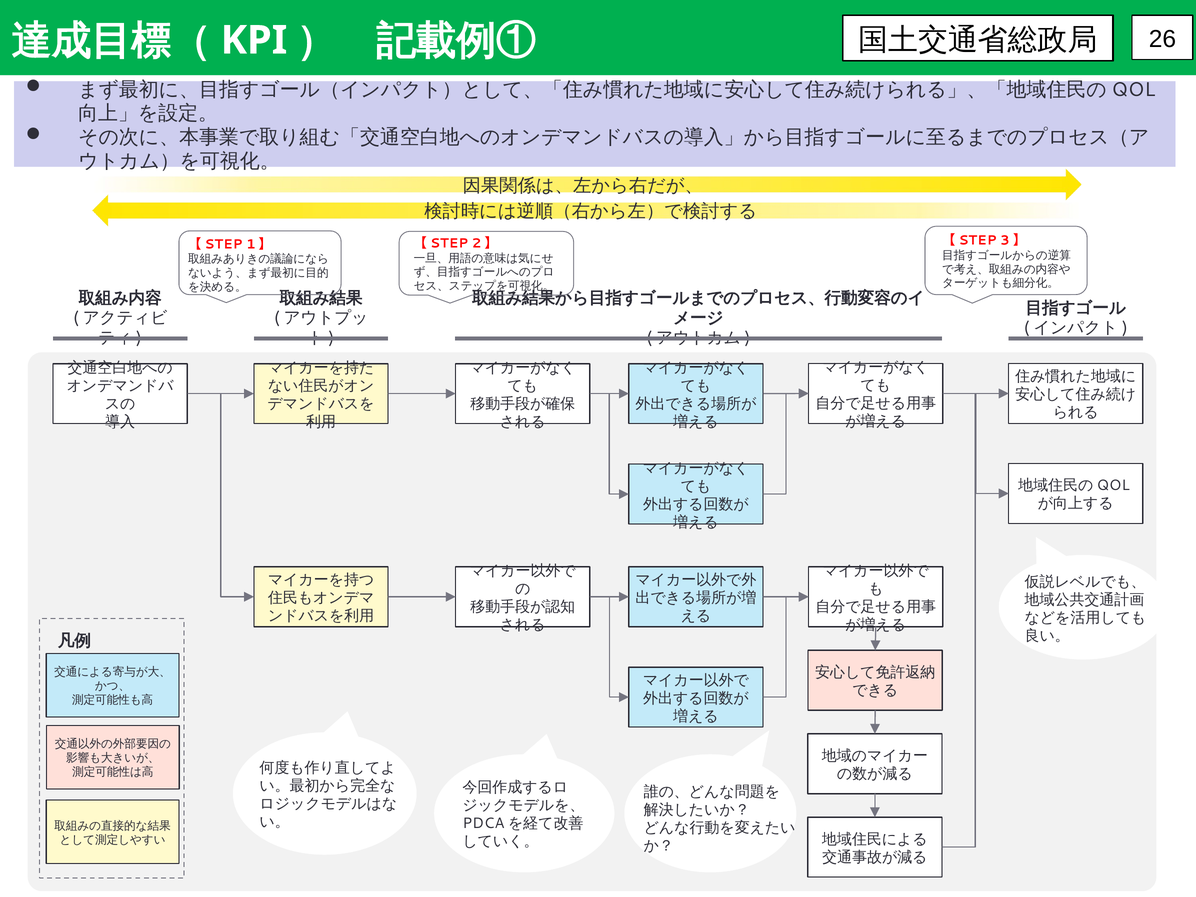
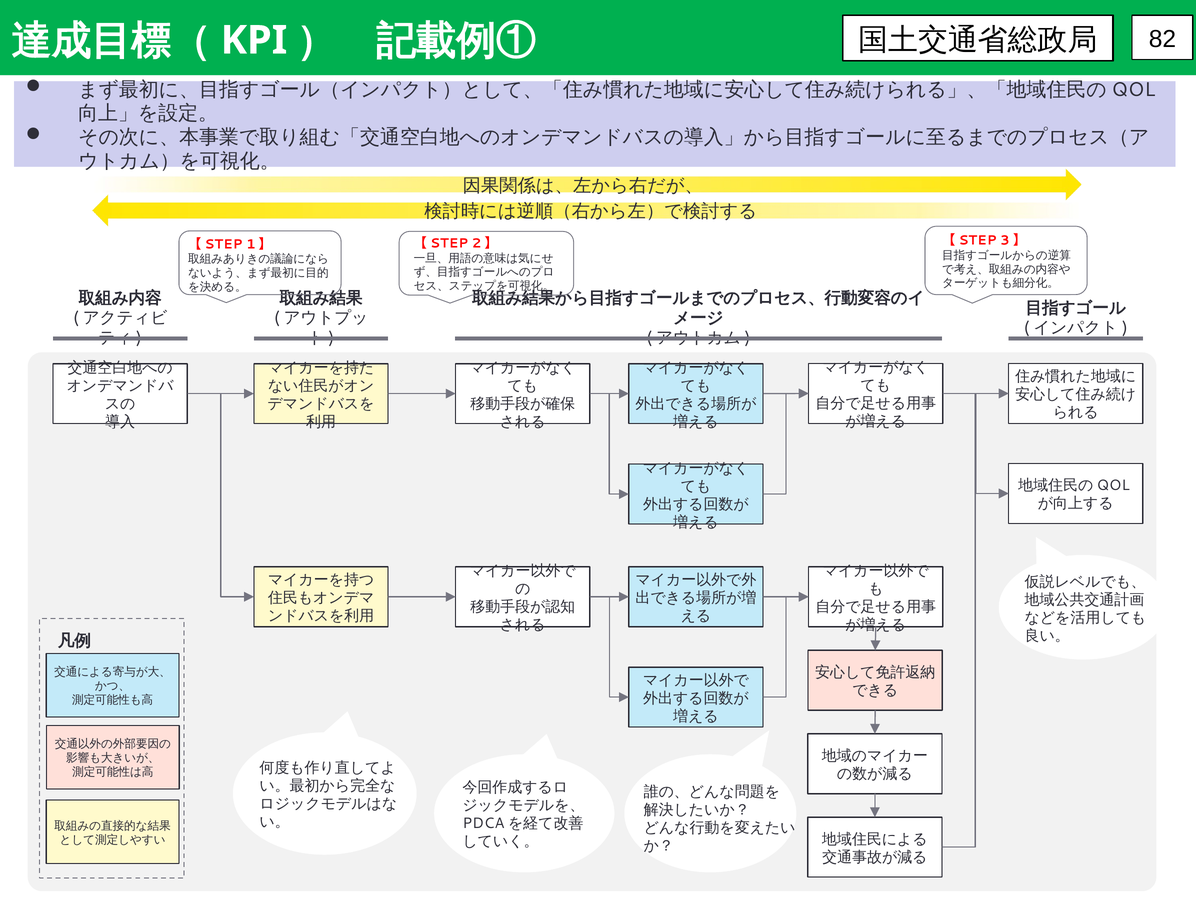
26: 26 -> 82
